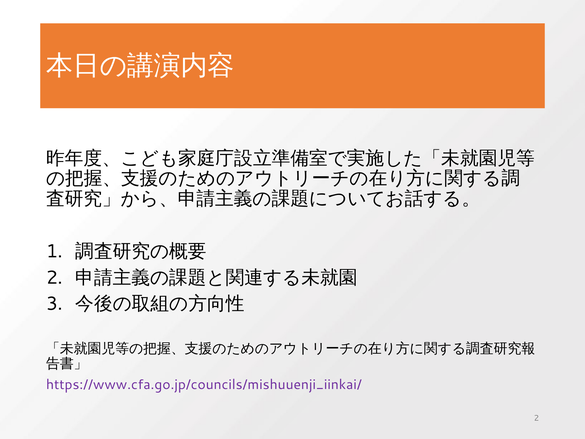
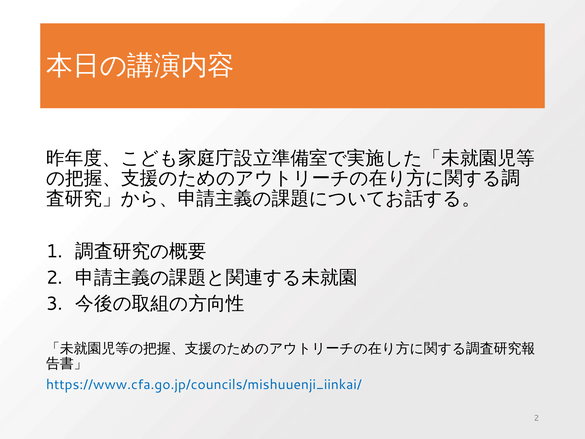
https://www.cfa.go.jp/councils/mishuuenji_iinkai/ colour: purple -> blue
